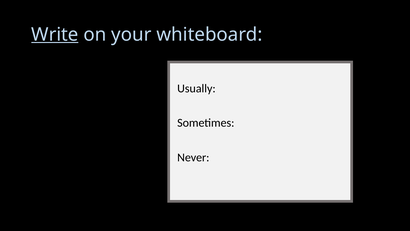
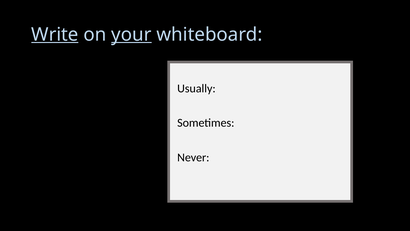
your underline: none -> present
